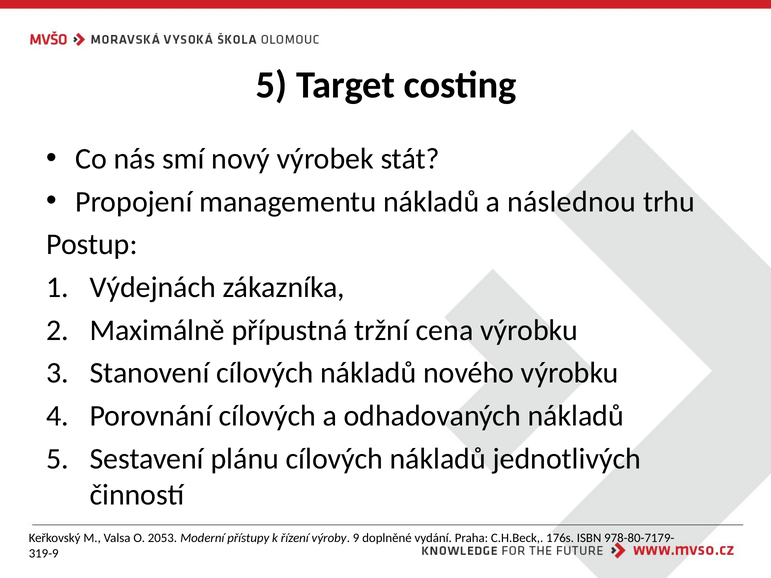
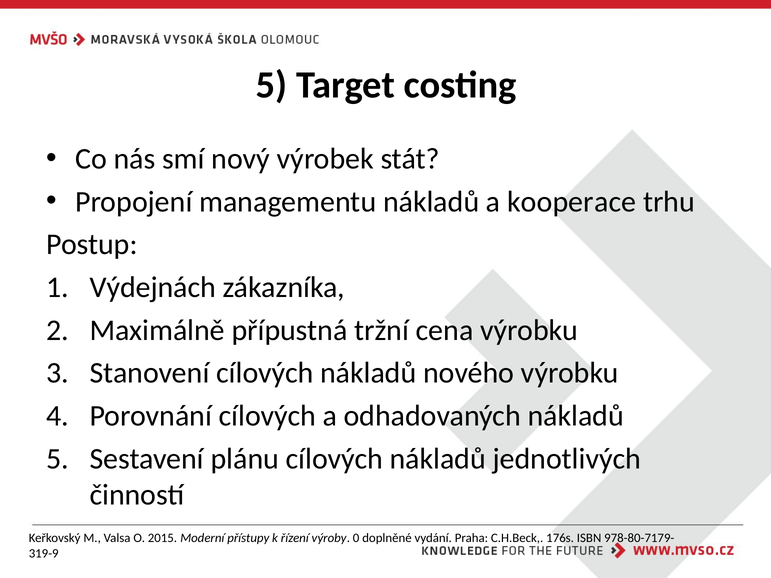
následnou: následnou -> kooperace
2053: 2053 -> 2015
9: 9 -> 0
